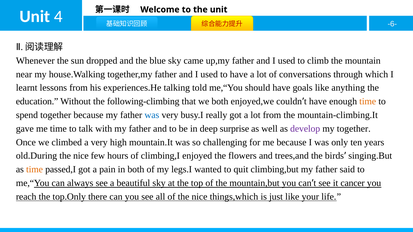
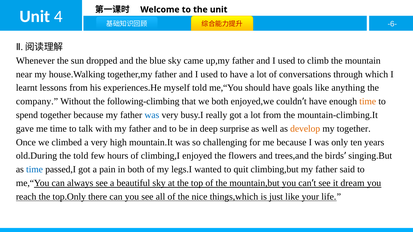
talking: talking -> myself
education: education -> company
develop colour: purple -> orange
old.During the nice: nice -> told
time at (35, 170) colour: orange -> blue
cancer: cancer -> dream
